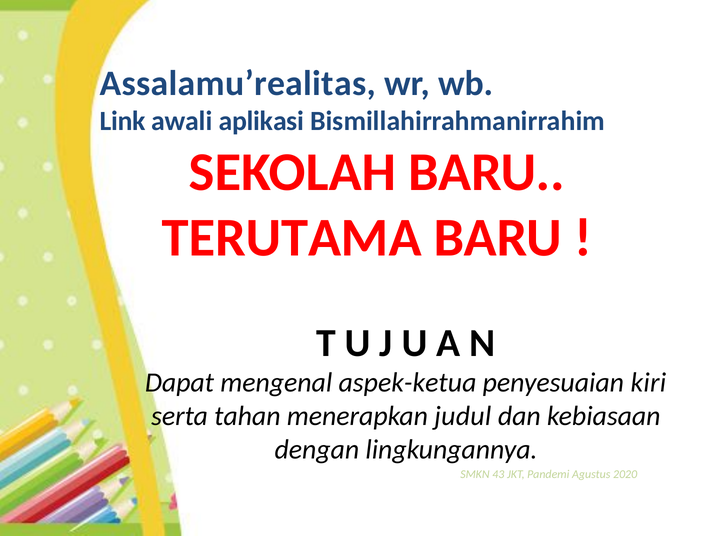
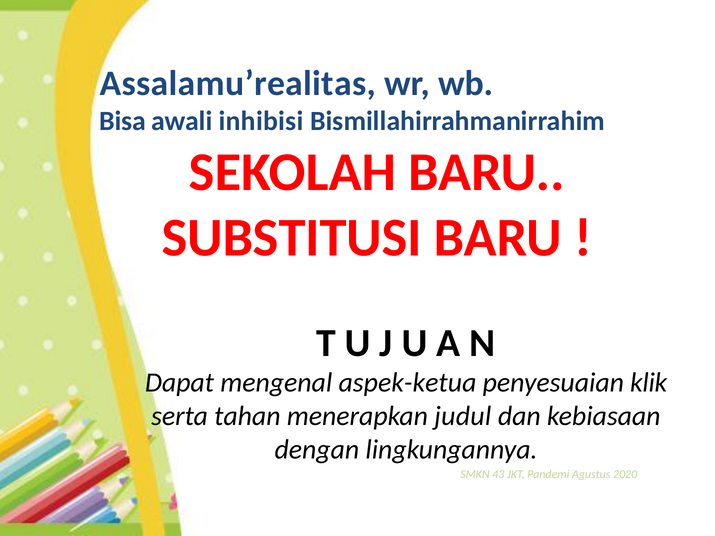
Link: Link -> Bisa
aplikasi: aplikasi -> inhibisi
TERUTAMA: TERUTAMA -> SUBSTITUSI
kiri: kiri -> klik
